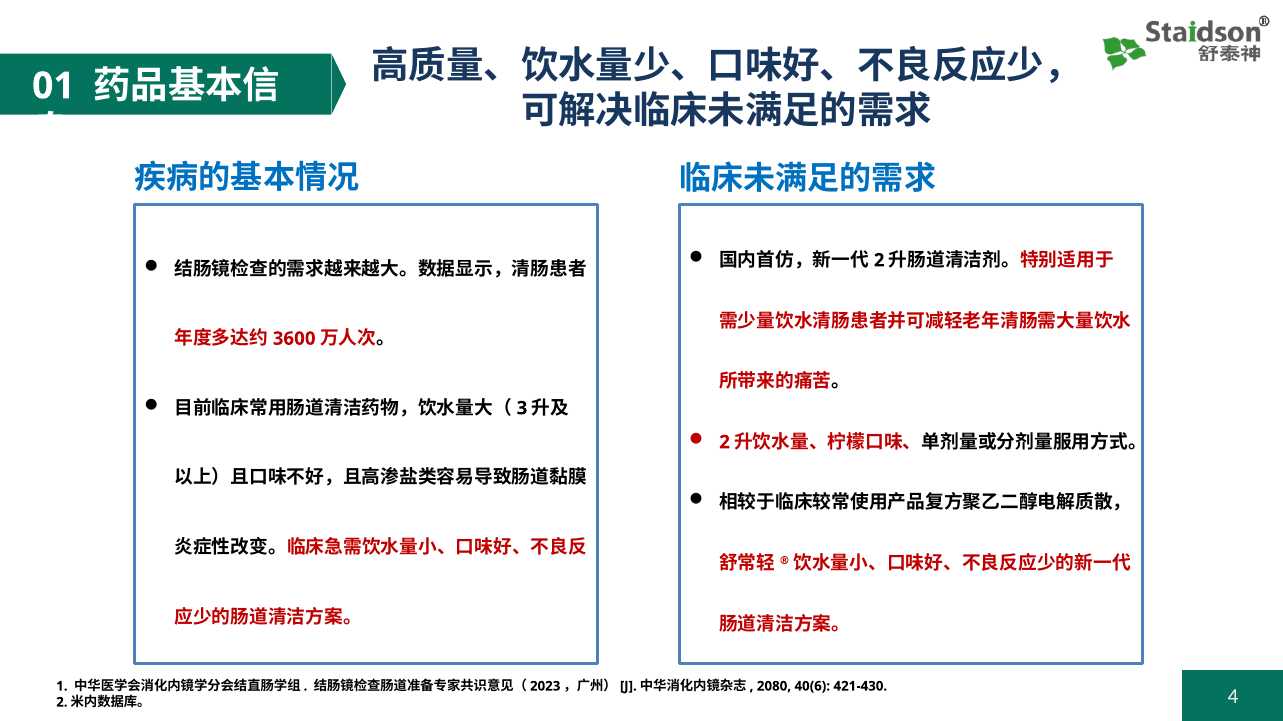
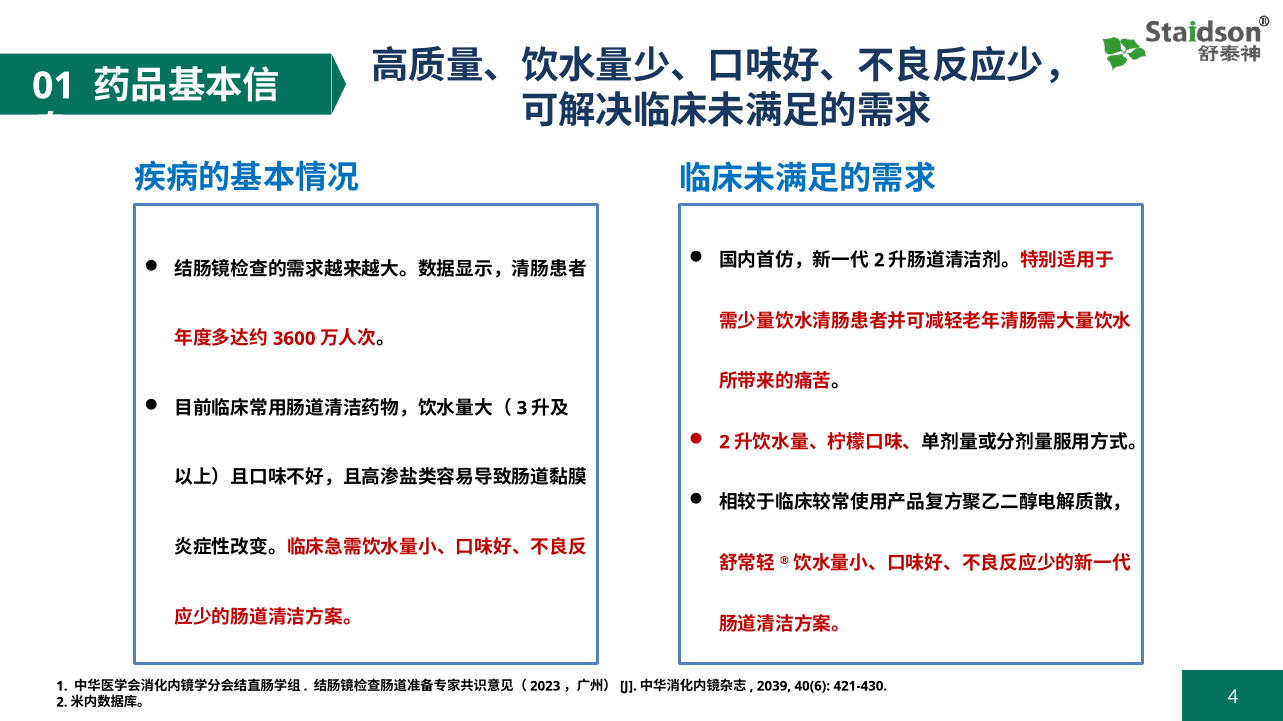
2080: 2080 -> 2039
